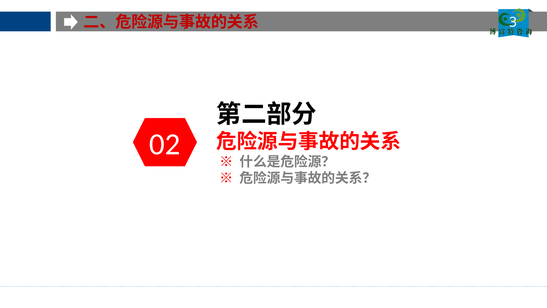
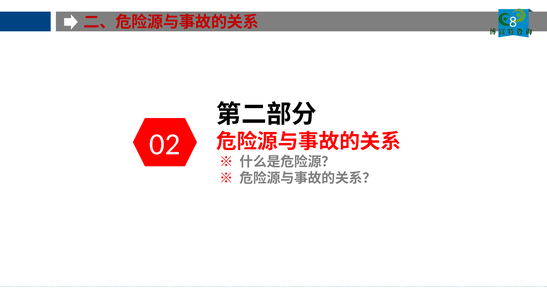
3: 3 -> 8
